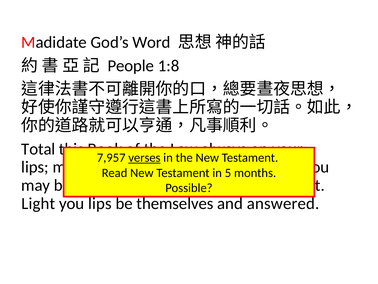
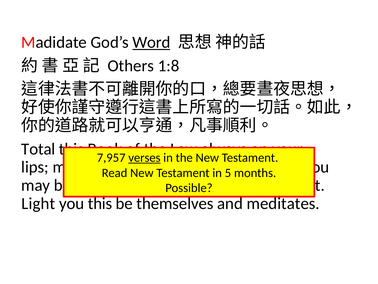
Word underline: none -> present
People: People -> Others
you lips: lips -> this
answered: answered -> meditates
